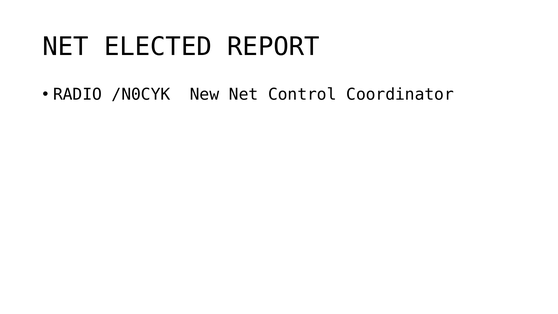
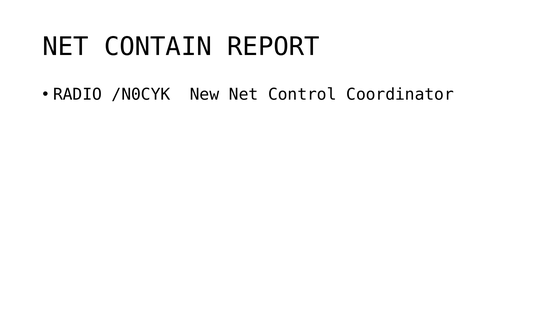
ELECTED: ELECTED -> CONTAIN
